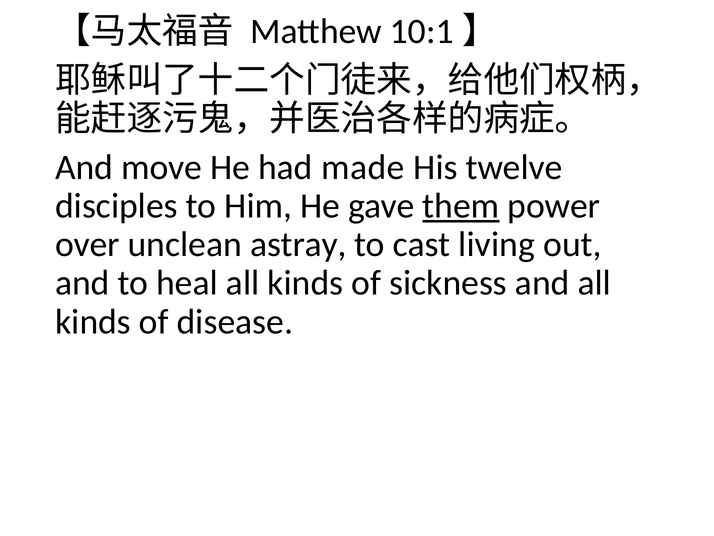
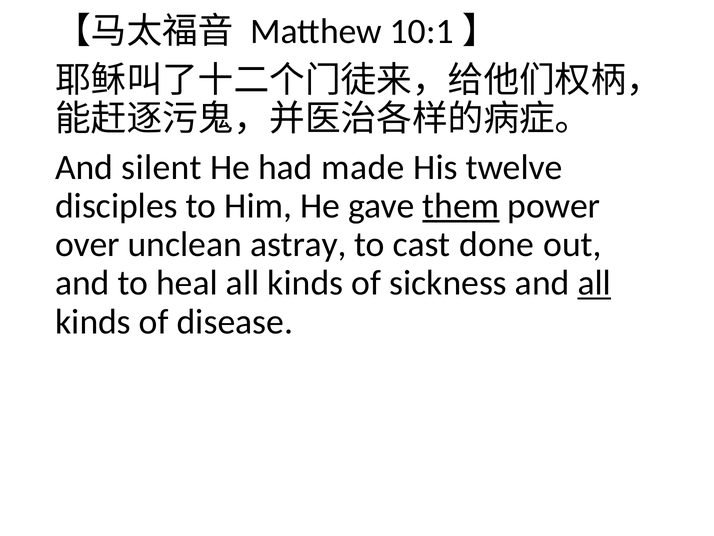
move: move -> silent
living: living -> done
all at (594, 283) underline: none -> present
